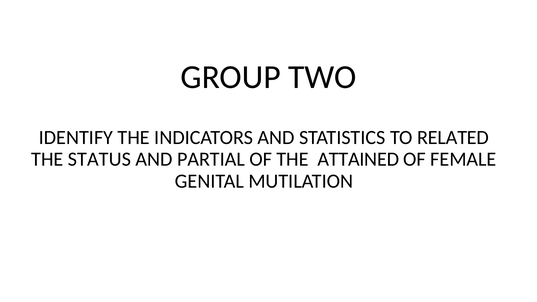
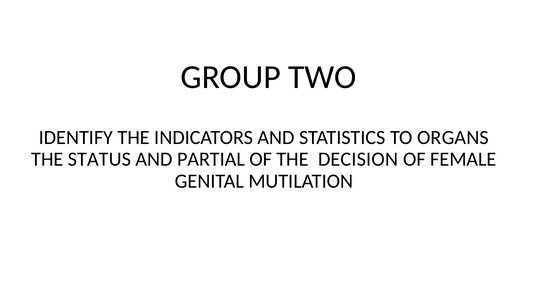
RELATED: RELATED -> ORGANS
ATTAINED: ATTAINED -> DECISION
